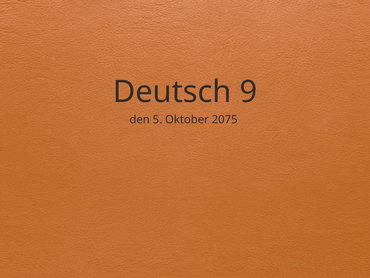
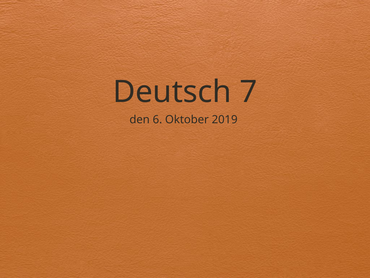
9: 9 -> 7
5: 5 -> 6
2075: 2075 -> 2019
